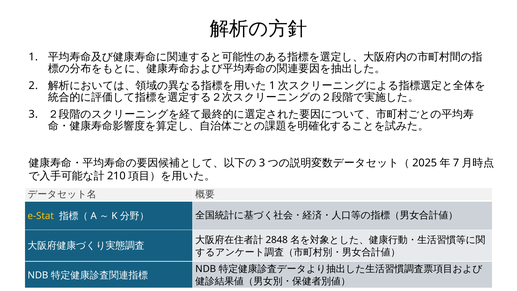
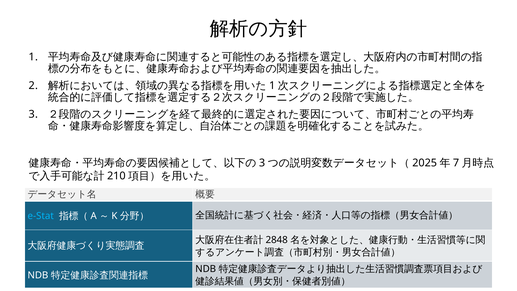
e-Stat colour: yellow -> light blue
